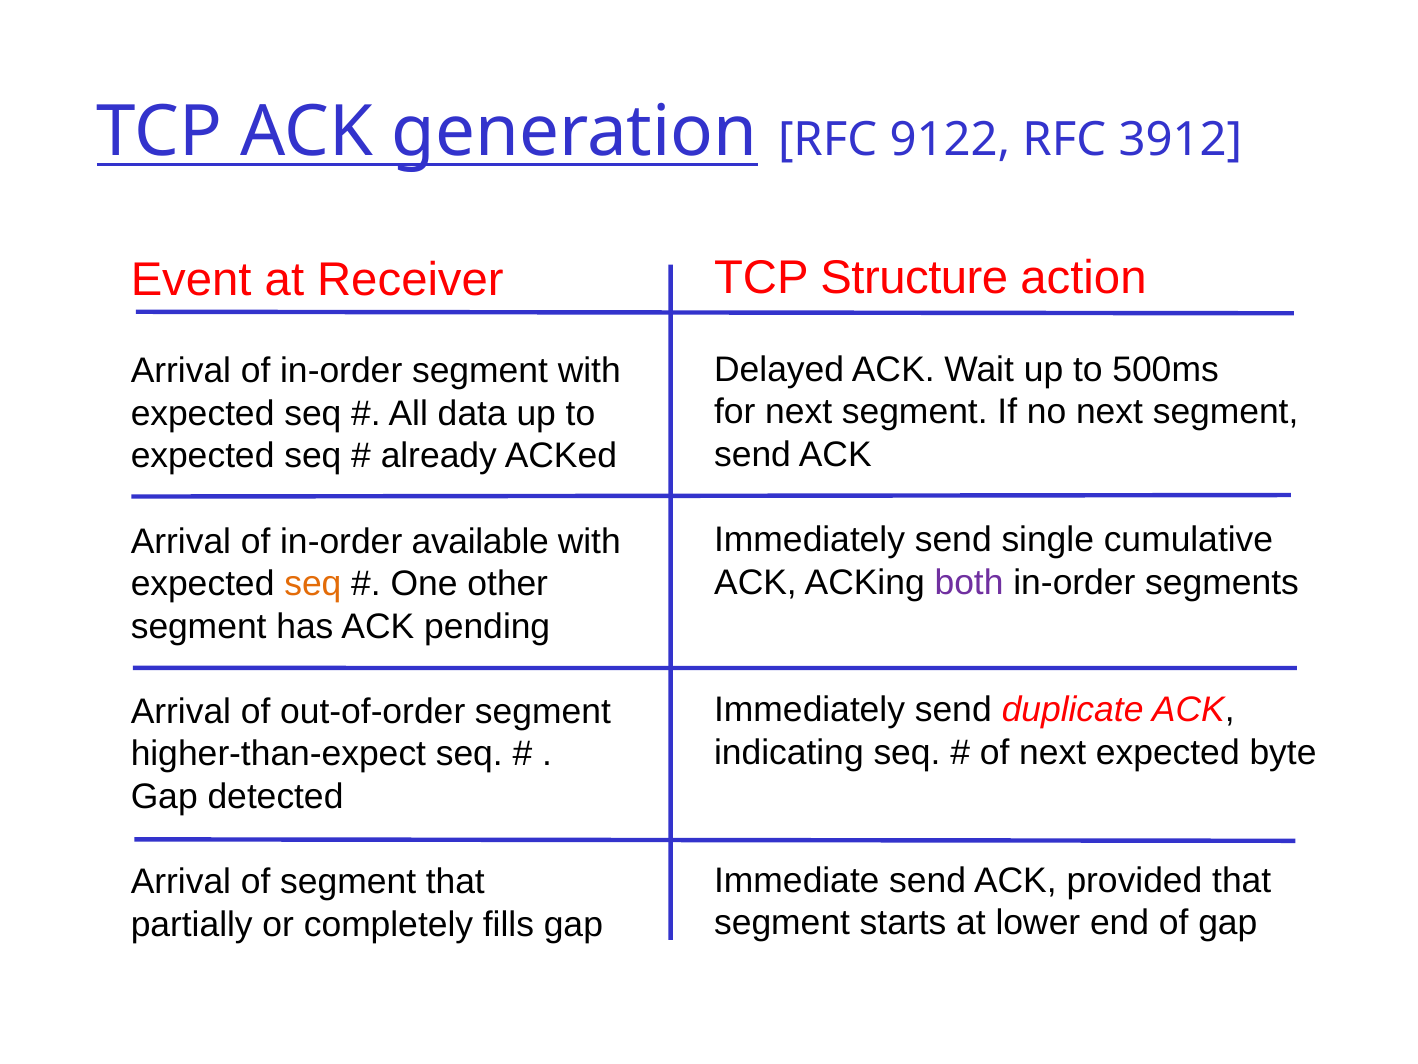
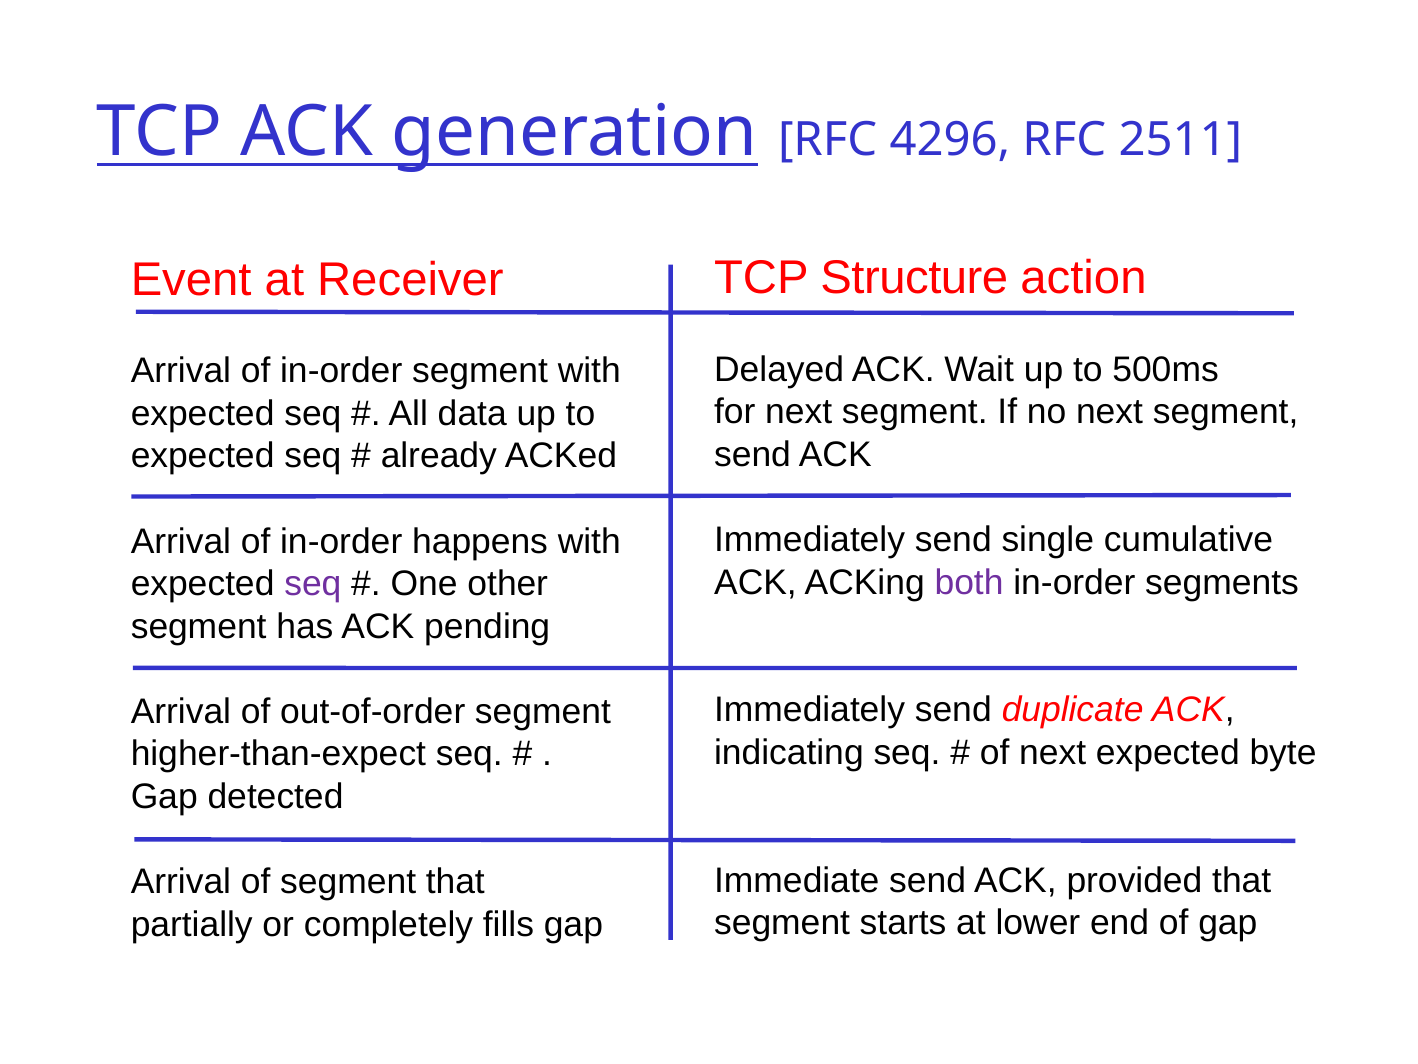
9122: 9122 -> 4296
3912: 3912 -> 2511
available: available -> happens
seq at (313, 584) colour: orange -> purple
